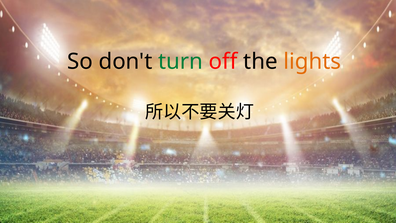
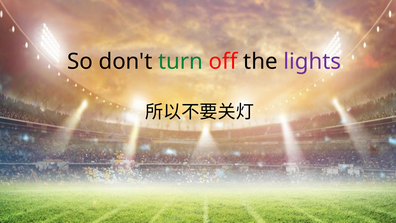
lights colour: orange -> purple
